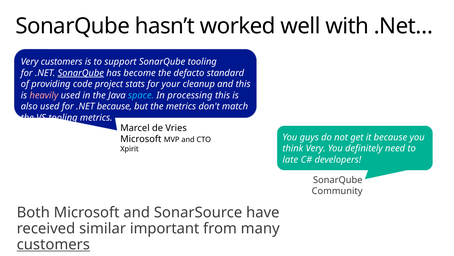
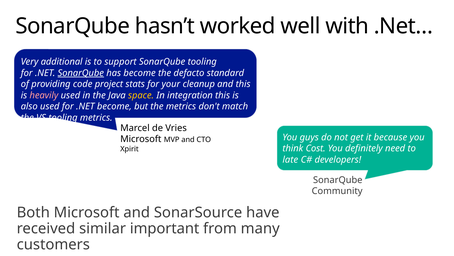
Very customers: customers -> additional
space colour: light blue -> yellow
processing: processing -> integration
.NET because: because -> become
think Very: Very -> Cost
customers at (53, 244) underline: present -> none
